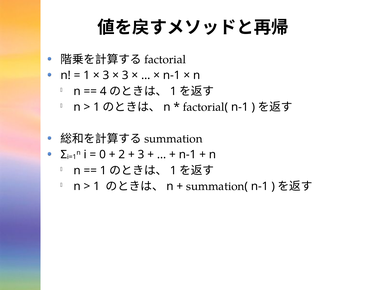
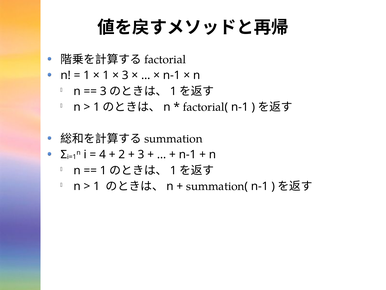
3 at (106, 75): 3 -> 1
4 at (103, 91): 4 -> 3
0: 0 -> 4
